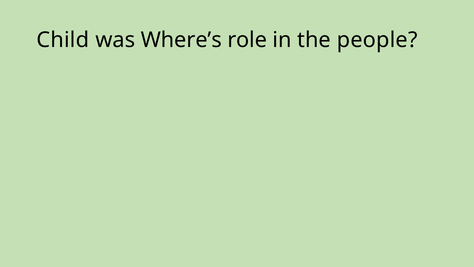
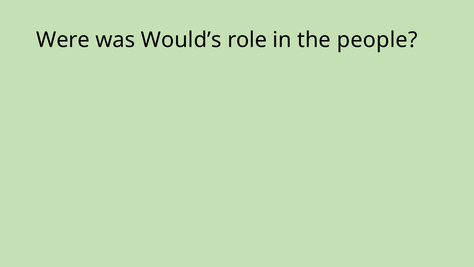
Child: Child -> Were
Where’s: Where’s -> Would’s
